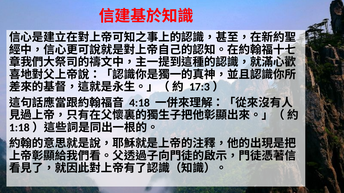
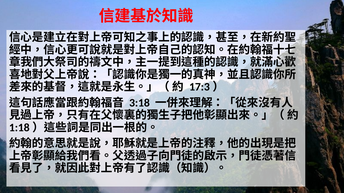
4:18: 4:18 -> 3:18
